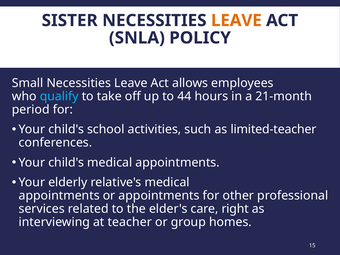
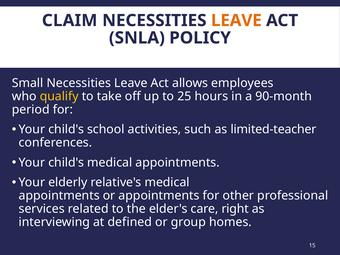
SISTER: SISTER -> CLAIM
qualify colour: light blue -> yellow
44: 44 -> 25
21-month: 21-month -> 90-month
teacher: teacher -> defined
